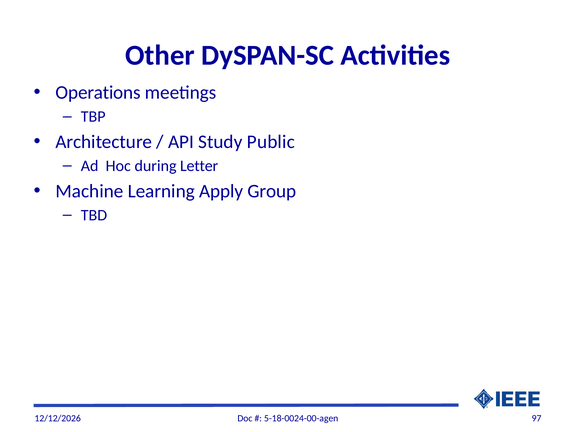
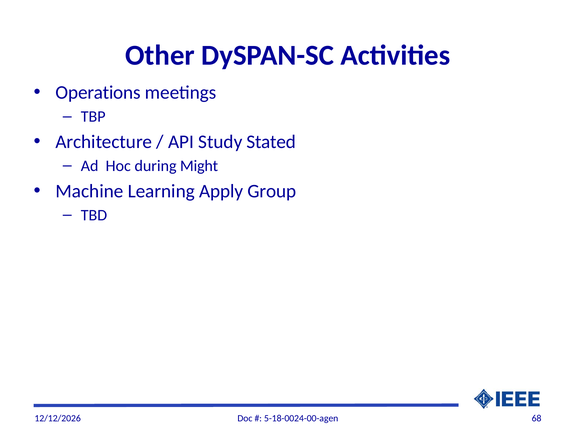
Public: Public -> Stated
Letter: Letter -> Might
97: 97 -> 68
